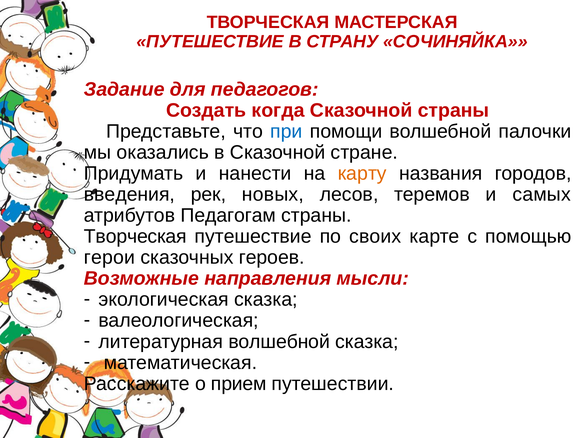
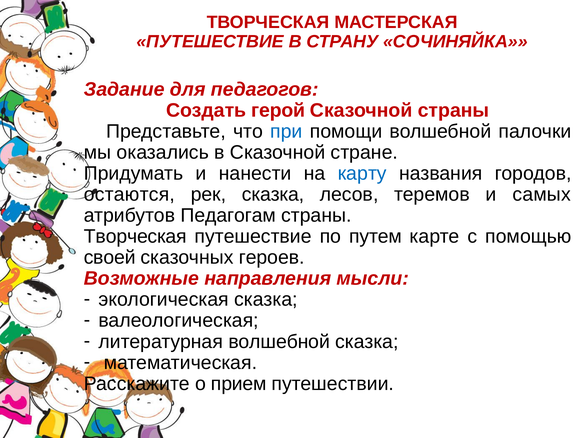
когда: когда -> герой
карту colour: orange -> blue
введения: введения -> остаются
рек новых: новых -> сказка
своих: своих -> путем
герои: герои -> своей
